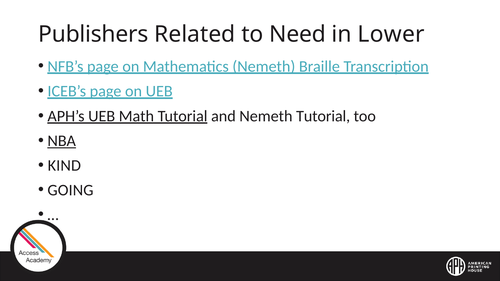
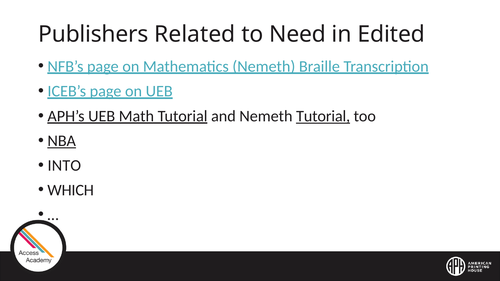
Lower: Lower -> Edited
Tutorial at (323, 116) underline: none -> present
KIND: KIND -> INTO
GOING: GOING -> WHICH
